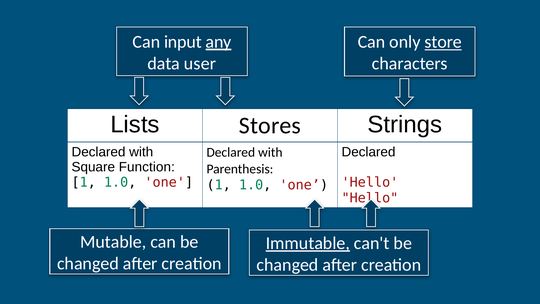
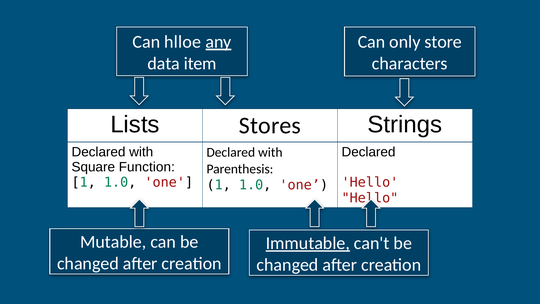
input: input -> hlloe
store underline: present -> none
user: user -> item
